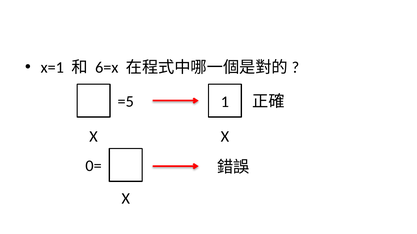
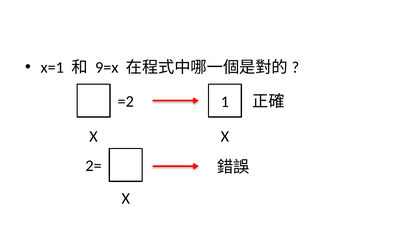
6=x: 6=x -> 9=x
=5: =5 -> =2
0=: 0= -> 2=
